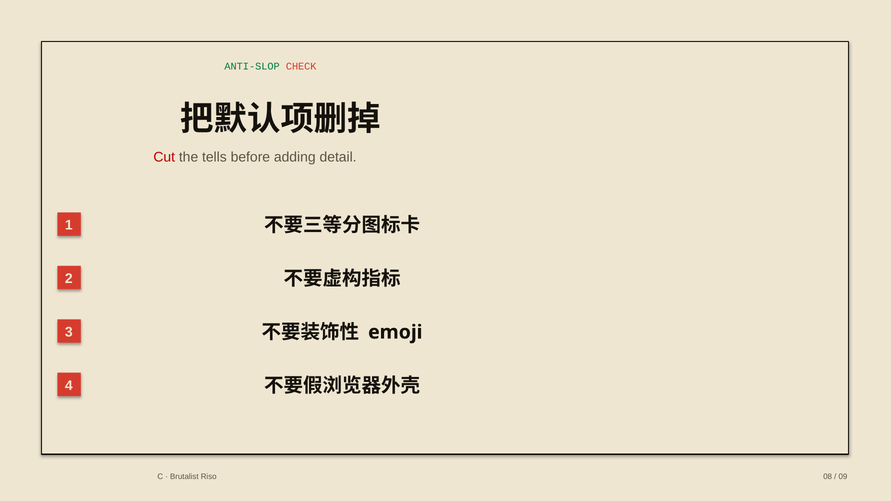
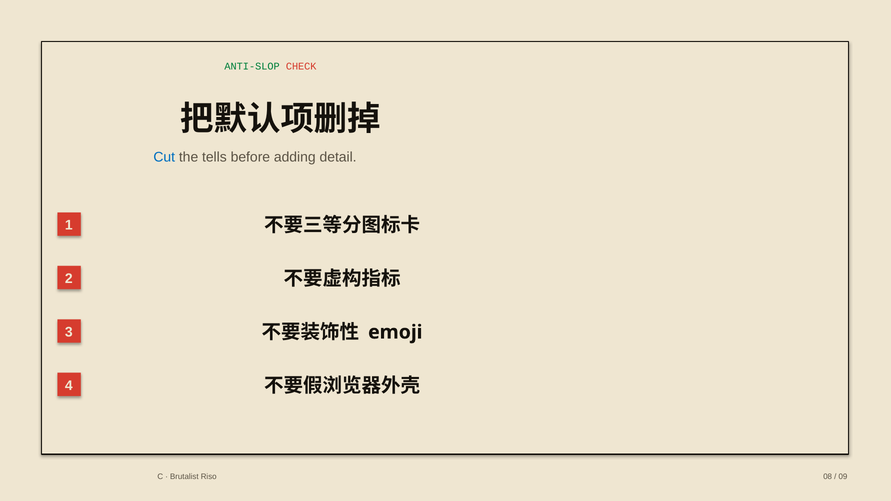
Cut colour: red -> blue
